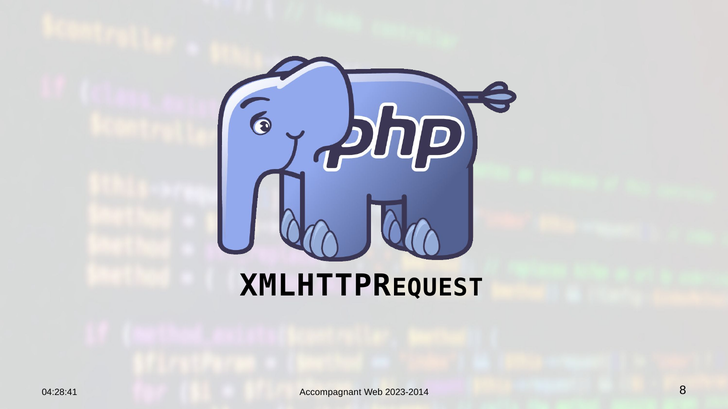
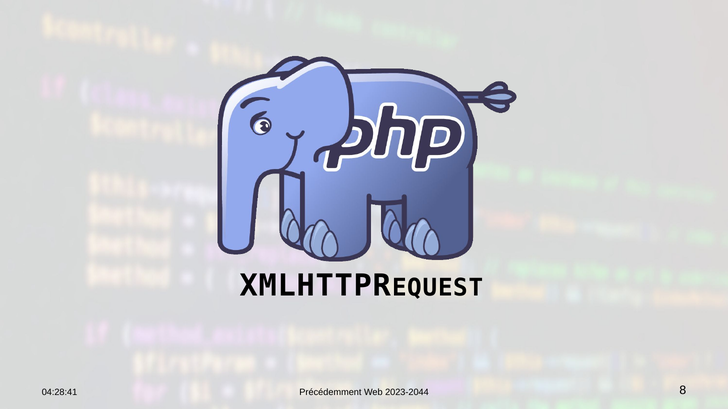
Accompagnant: Accompagnant -> Précédemment
2023-2014: 2023-2014 -> 2023-2044
